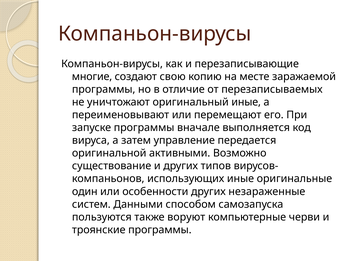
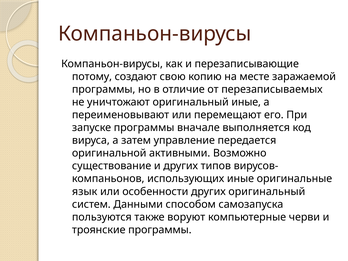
многие: многие -> потому
один: один -> язык
других незараженные: незараженные -> оригинальный
